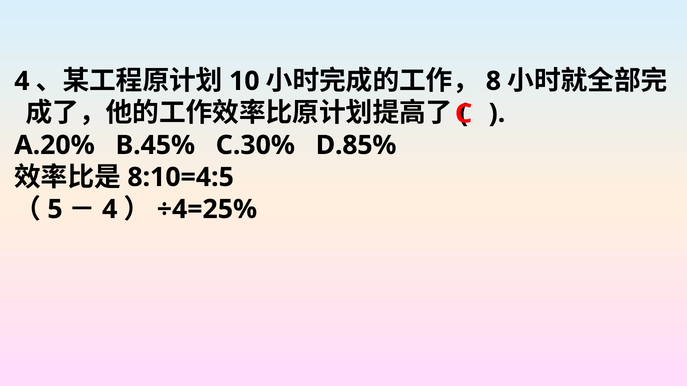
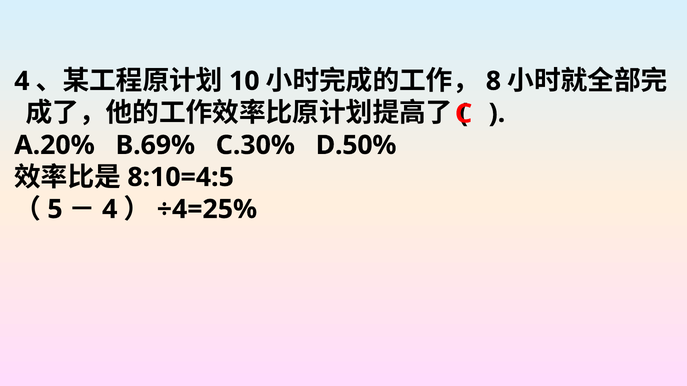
B.45%: B.45% -> B.69%
D.85%: D.85% -> D.50%
